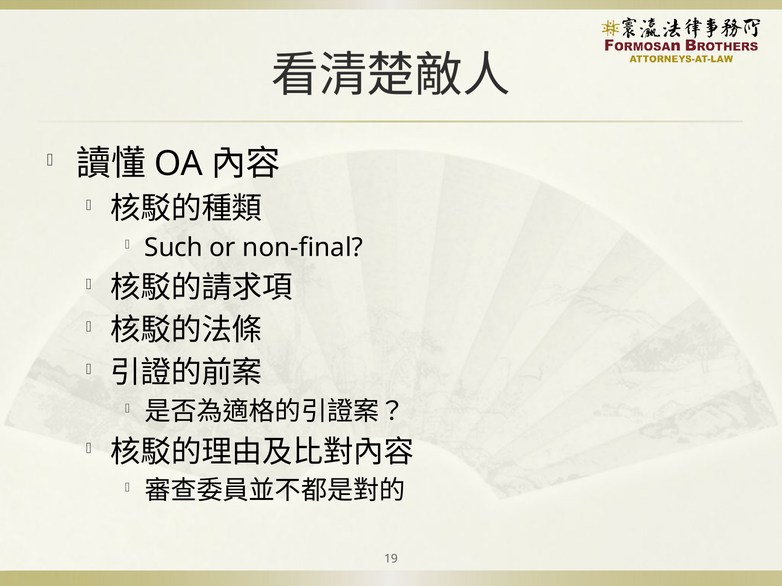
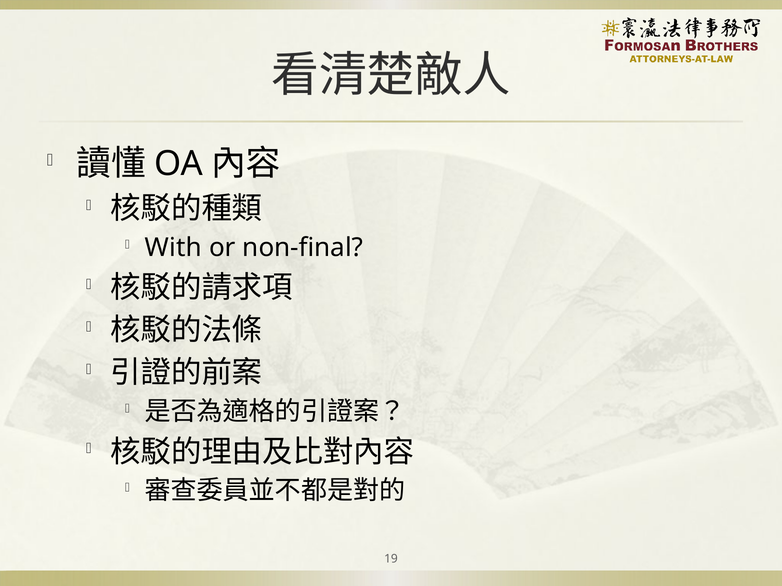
Such: Such -> With
